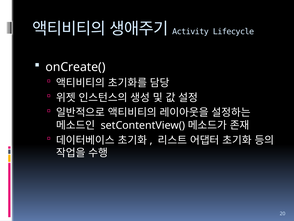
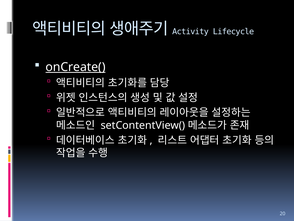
onCreate( underline: none -> present
